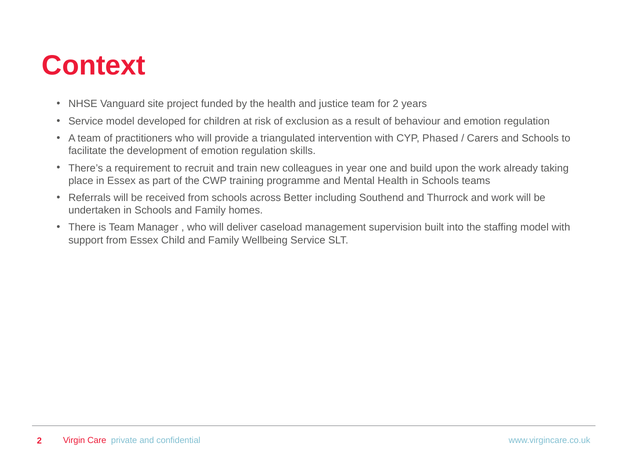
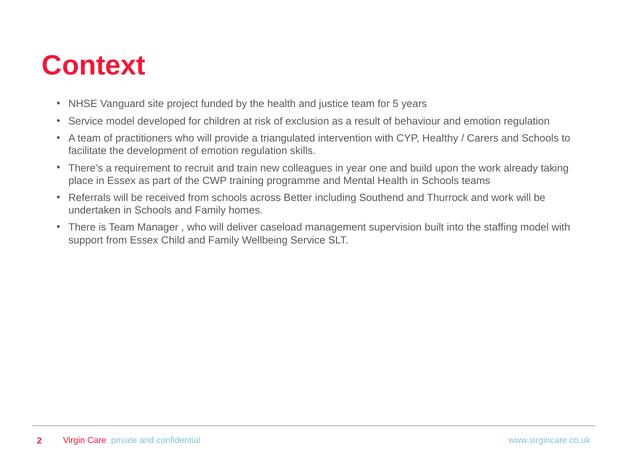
for 2: 2 -> 5
Phased: Phased -> Healthy
